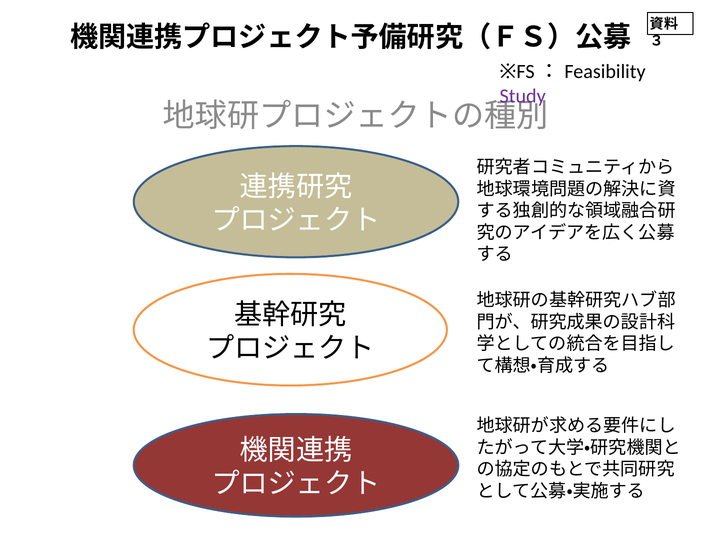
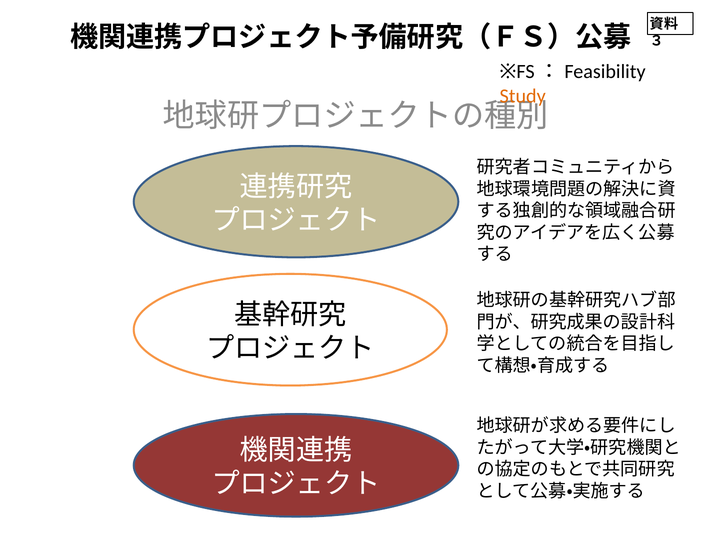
Study colour: purple -> orange
